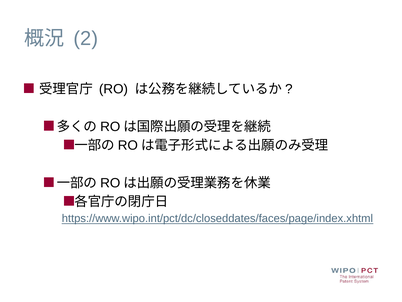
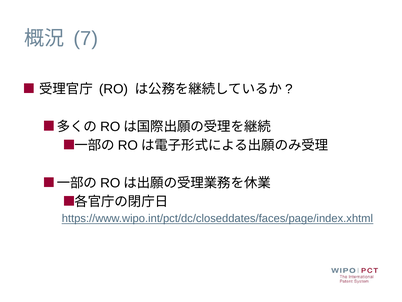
2: 2 -> 7
